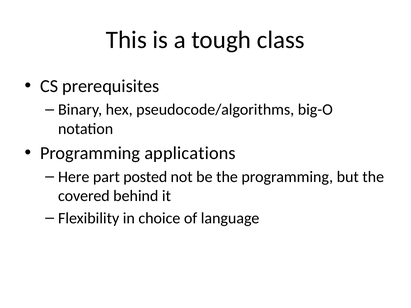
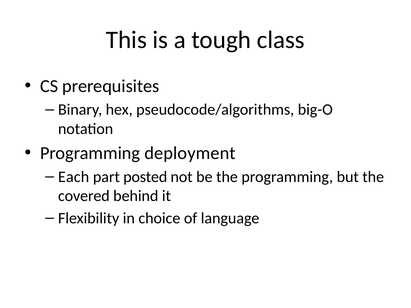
applications: applications -> deployment
Here: Here -> Each
